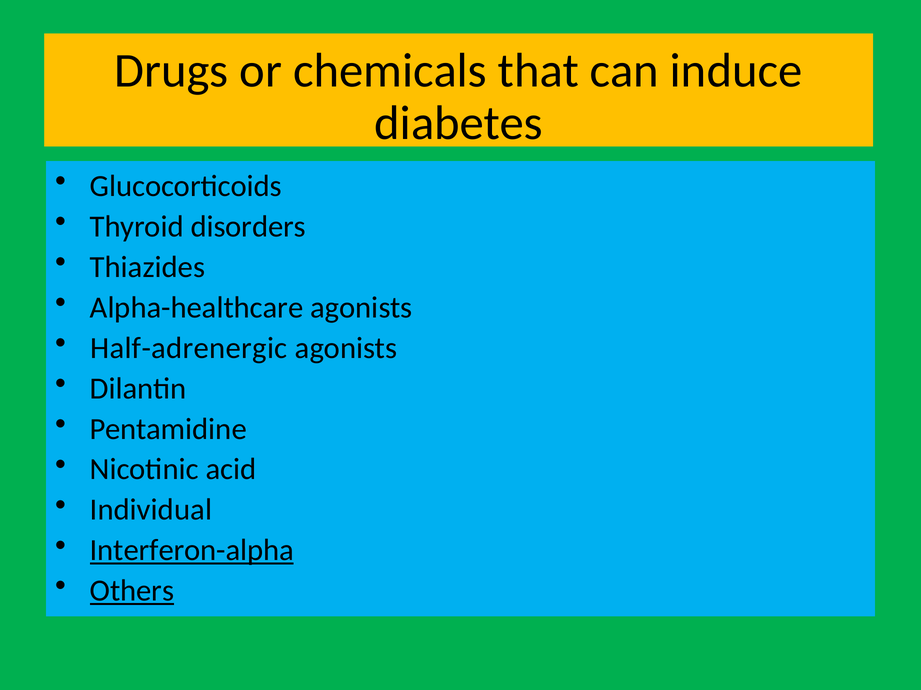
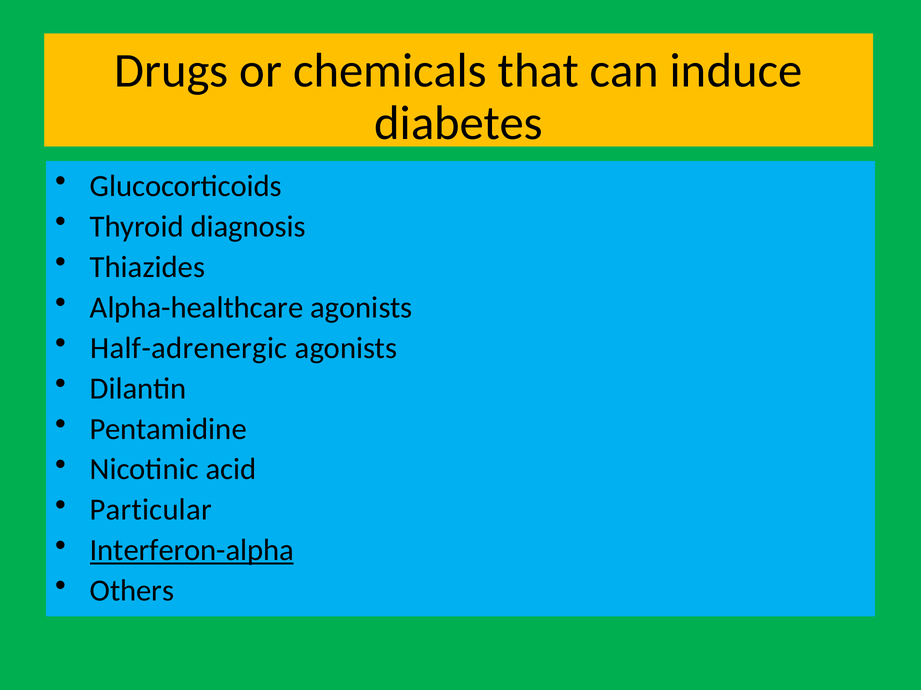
disorders: disorders -> diagnosis
Individual: Individual -> Particular
Others underline: present -> none
